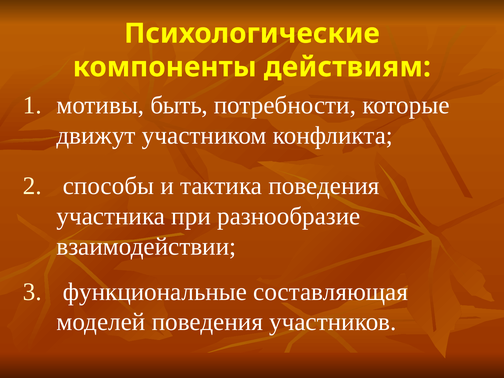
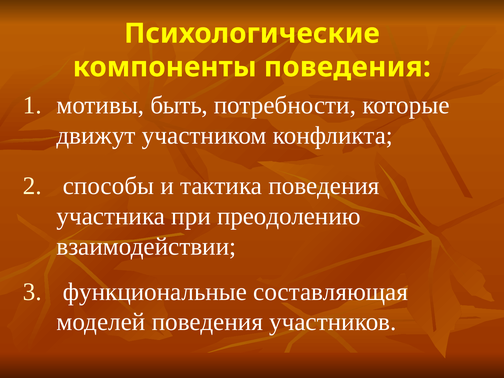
компоненты действиям: действиям -> поведения
разнообразие: разнообразие -> преодолению
